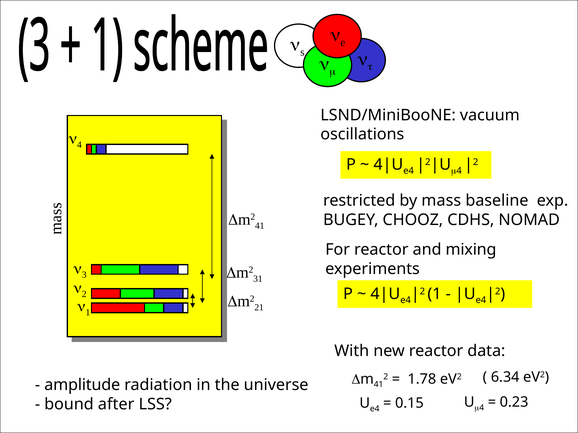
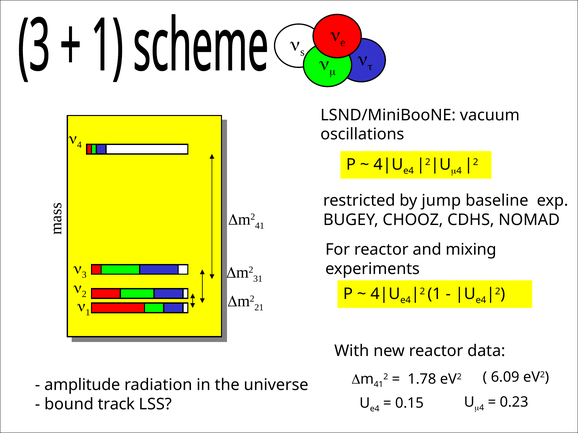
mass: mass -> jump
6.34: 6.34 -> 6.09
after: after -> track
